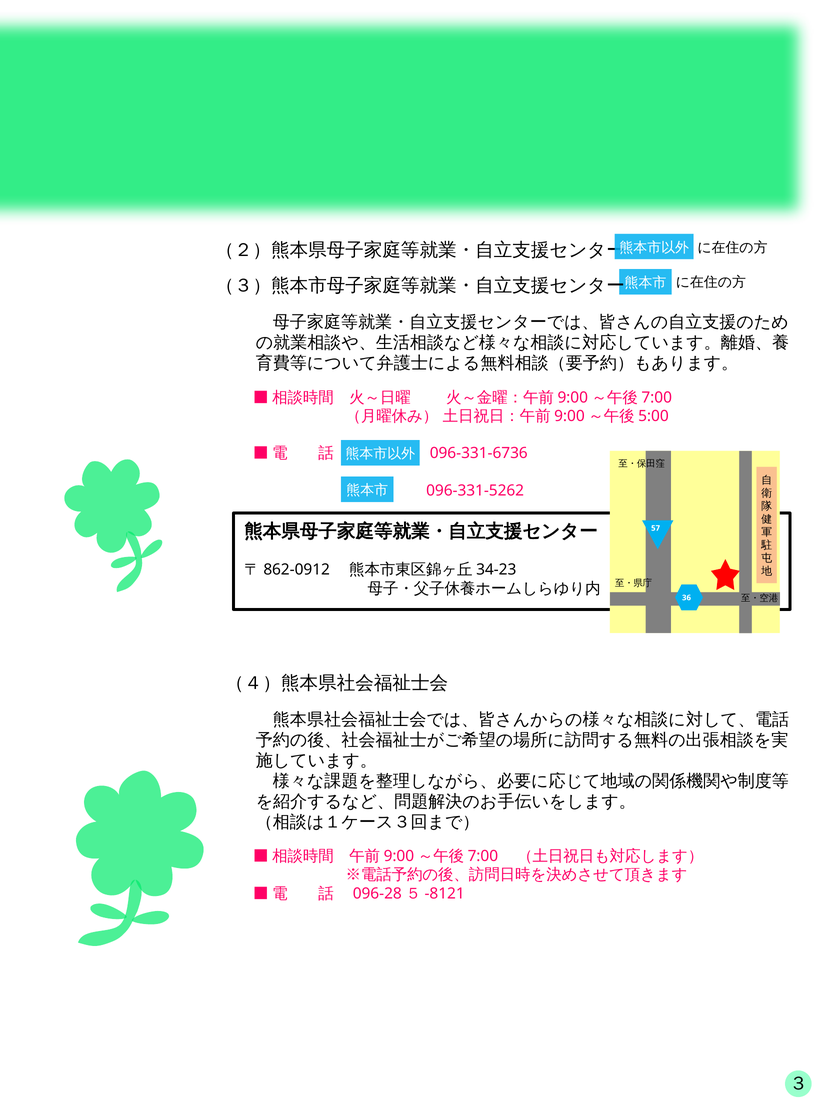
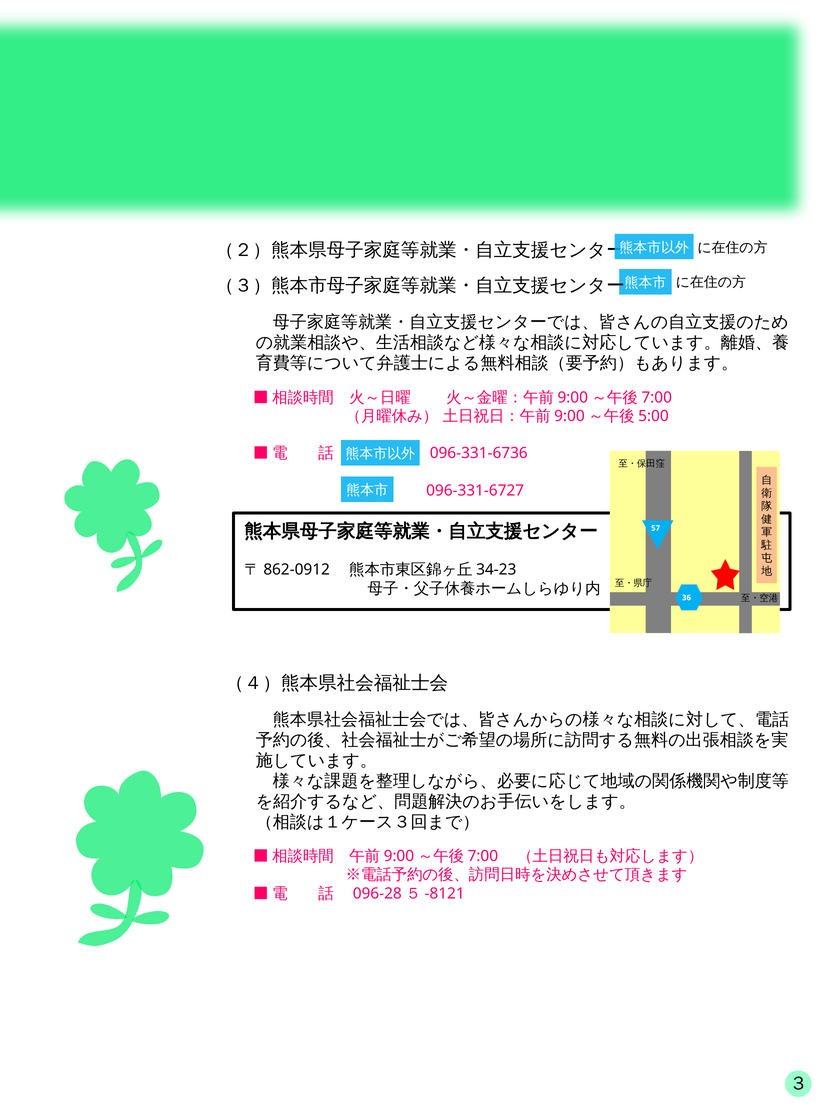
096-331-5262: 096-331-5262 -> 096-331-6727
